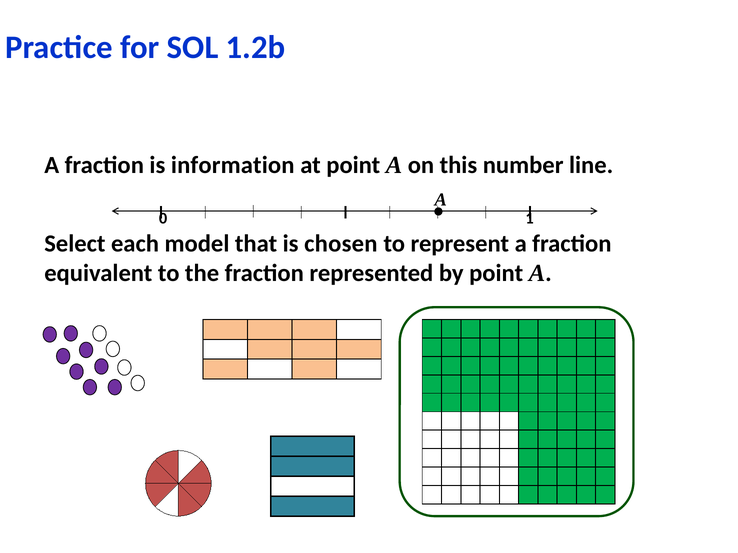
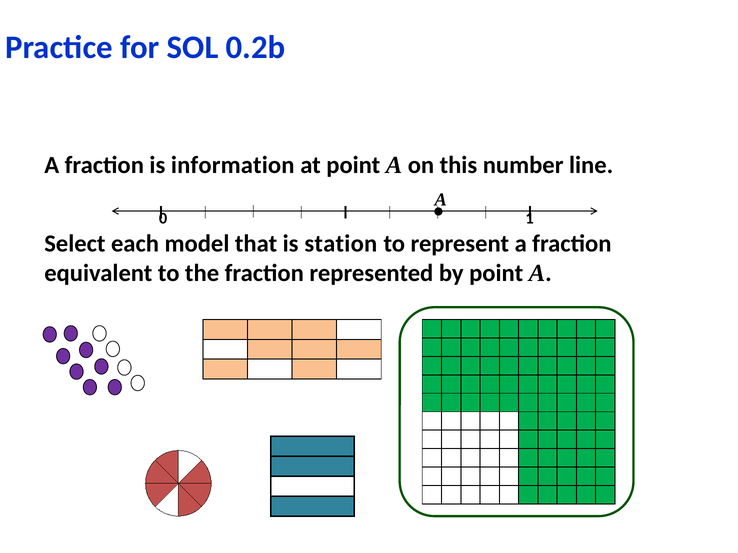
1.2b: 1.2b -> 0.2b
chosen: chosen -> station
